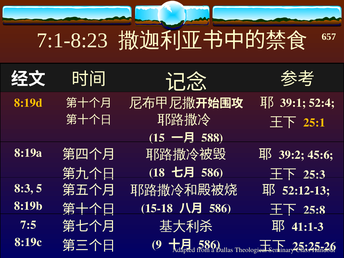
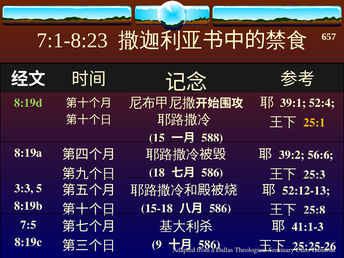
8:19d colour: yellow -> light green
45:6: 45:6 -> 56:6
8:3: 8:3 -> 3:3
